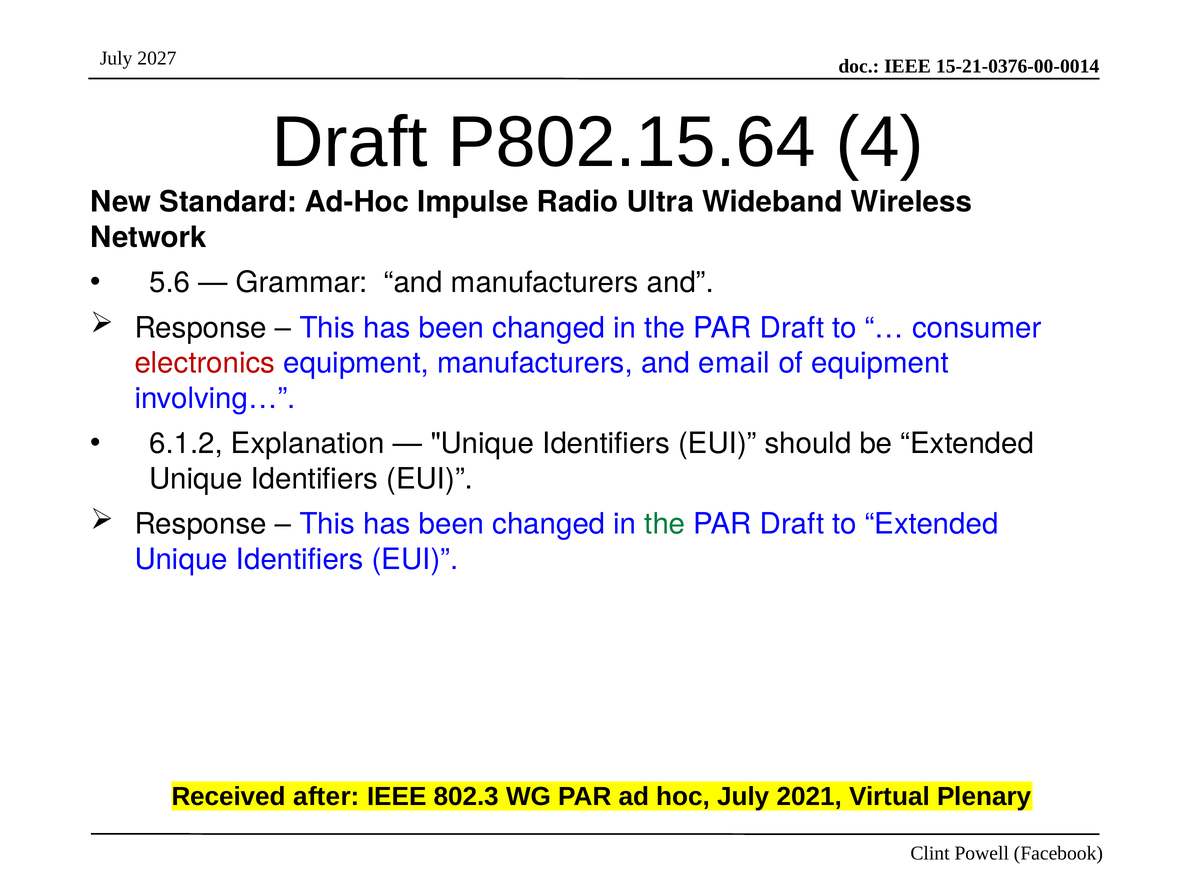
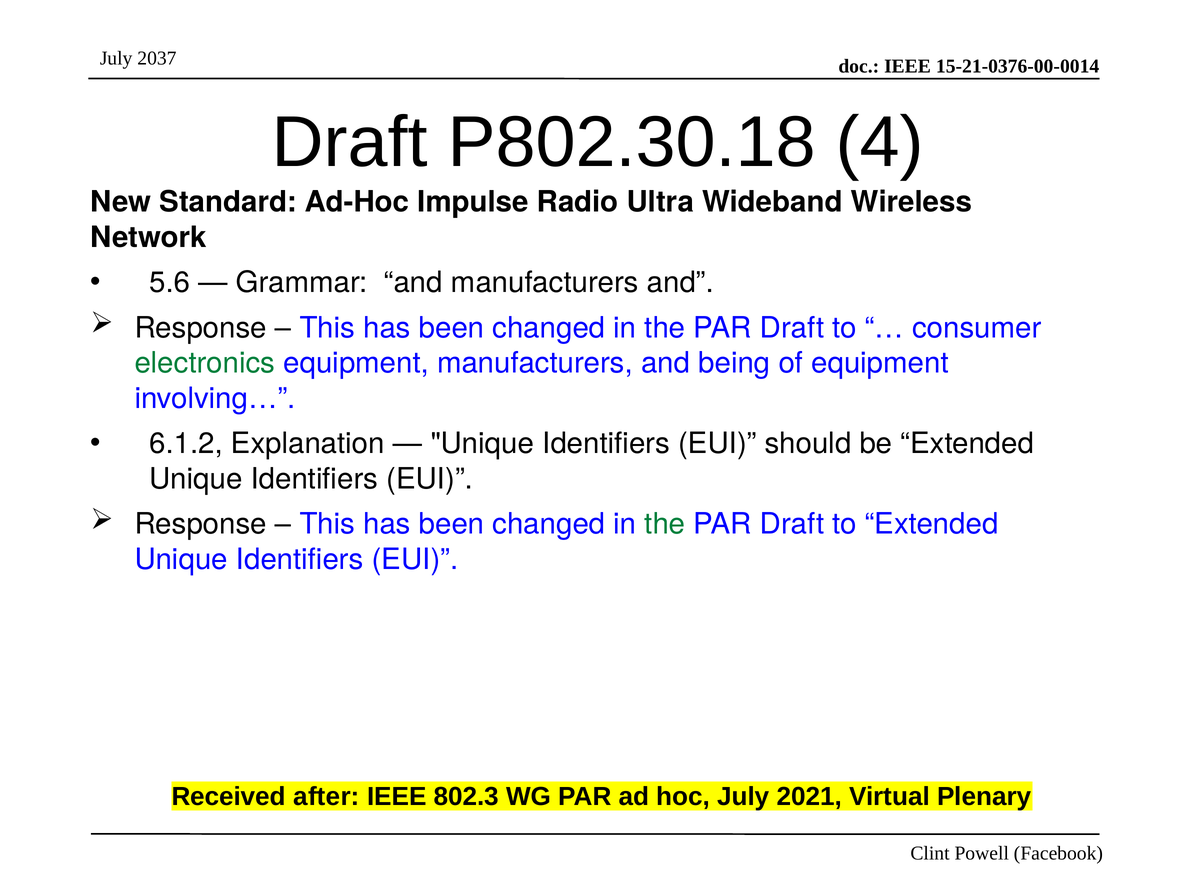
2027: 2027 -> 2037
P802.15.64: P802.15.64 -> P802.30.18
electronics colour: red -> green
email: email -> being
